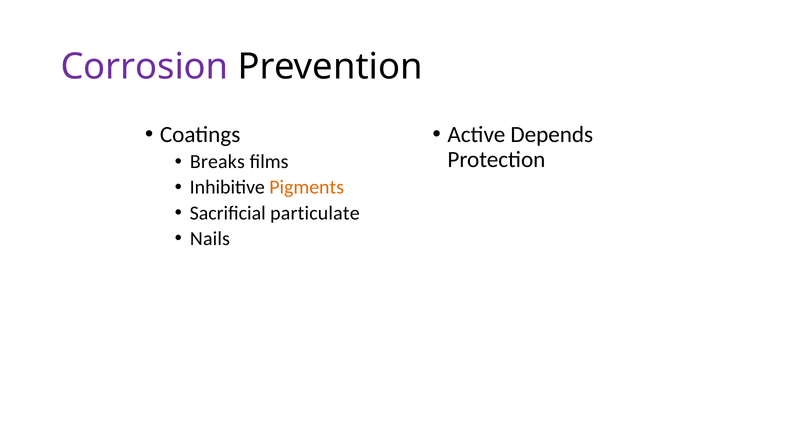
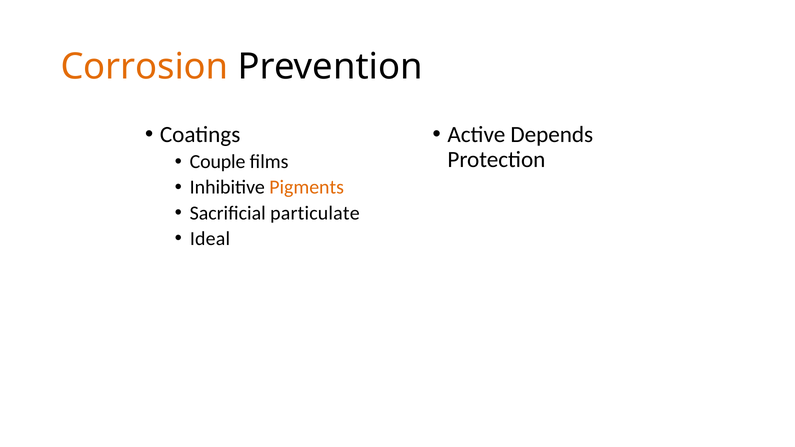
Corrosion colour: purple -> orange
Breaks: Breaks -> Couple
Nails: Nails -> Ideal
